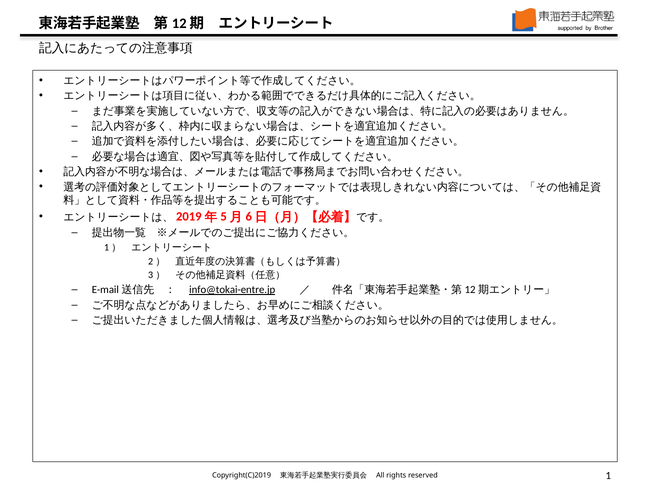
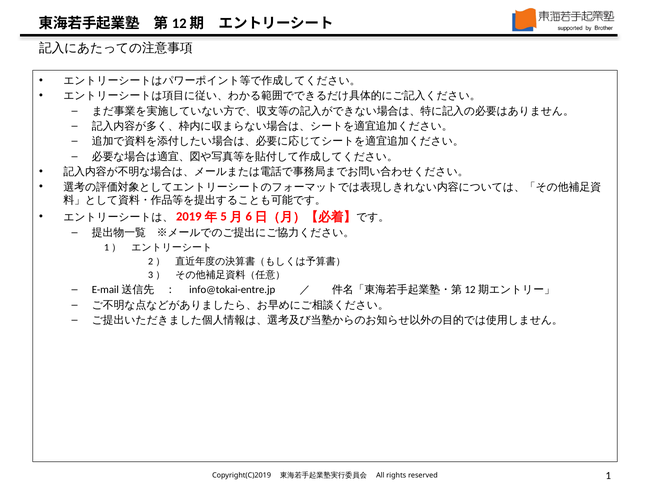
info@tokai-entre.jp underline: present -> none
